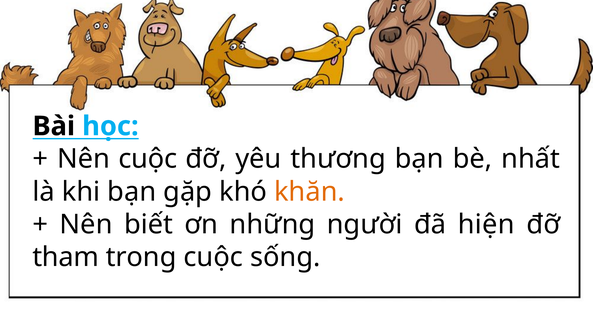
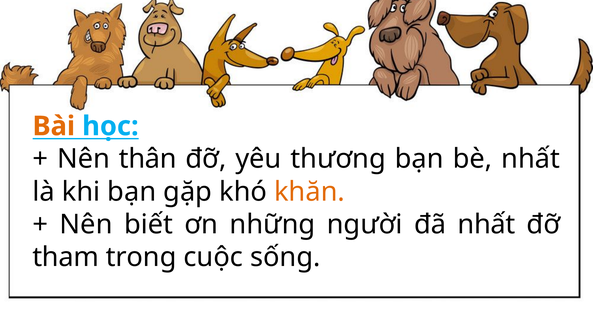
Bài colour: black -> orange
Nên cuộc: cuộc -> thân
đã hiện: hiện -> nhất
